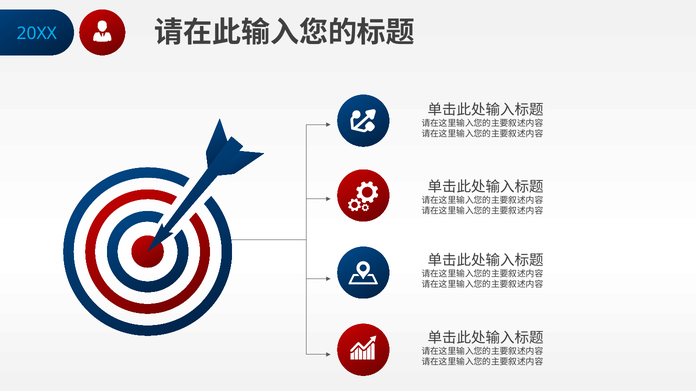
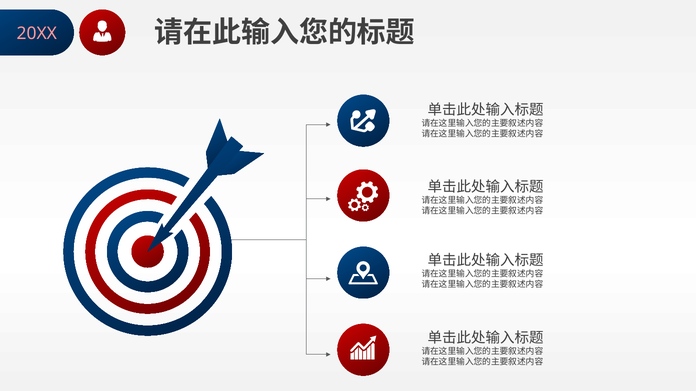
20XX colour: light blue -> pink
